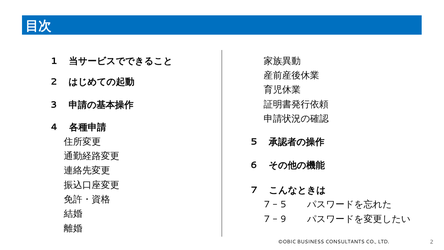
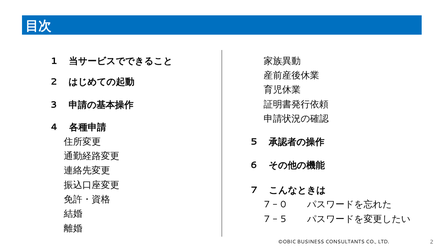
5 at (283, 204): 5 -> 0
9 at (283, 219): 9 -> 5
